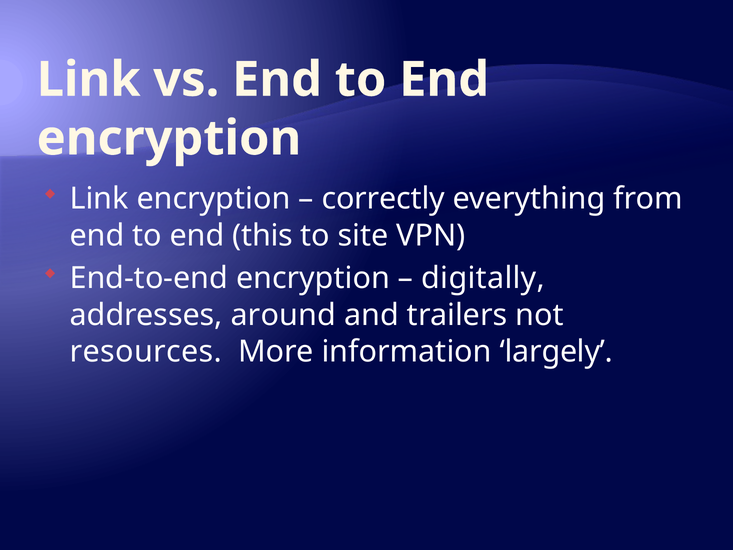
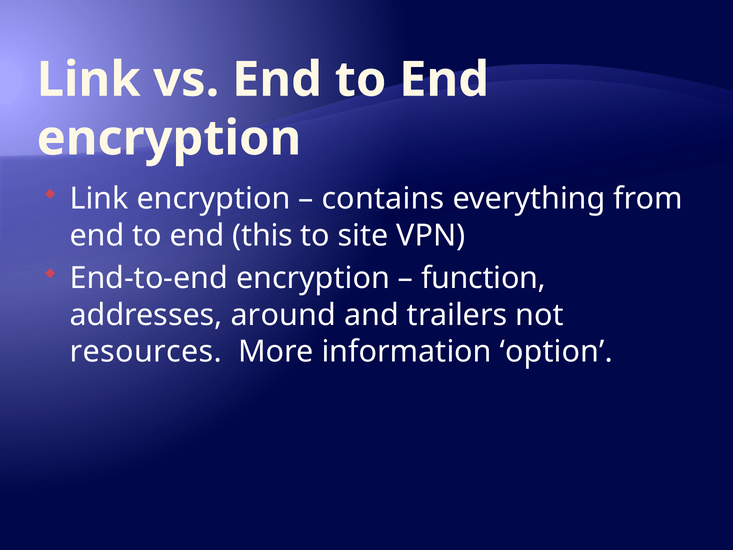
correctly: correctly -> contains
digitally: digitally -> function
largely: largely -> option
